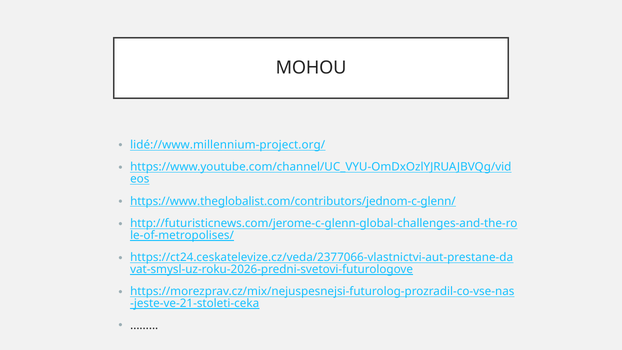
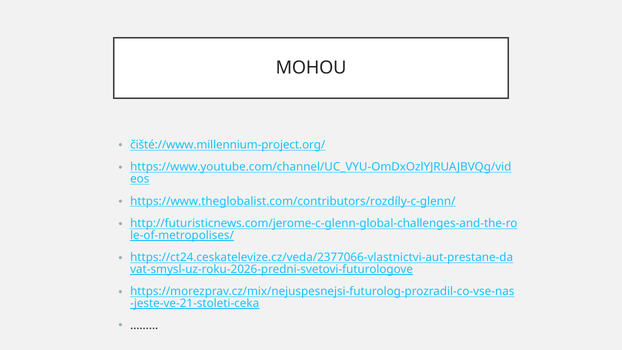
lidé://www.millennium-project.org/: lidé://www.millennium-project.org/ -> čišté://www.millennium-project.org/
https://www.theglobalist.com/contributors/jednom-c-glenn/: https://www.theglobalist.com/contributors/jednom-c-glenn/ -> https://www.theglobalist.com/contributors/rozdíly-c-glenn/
